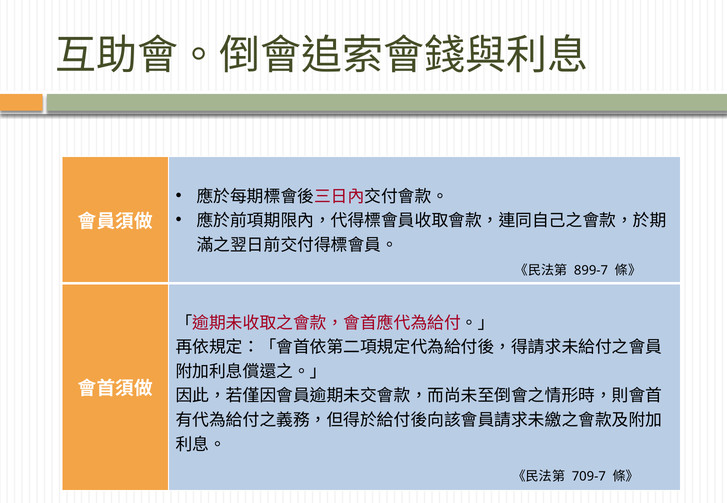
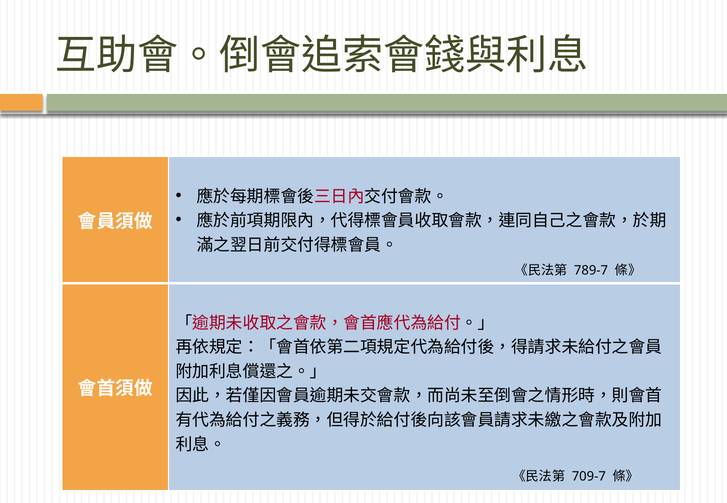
899-7: 899-7 -> 789-7
